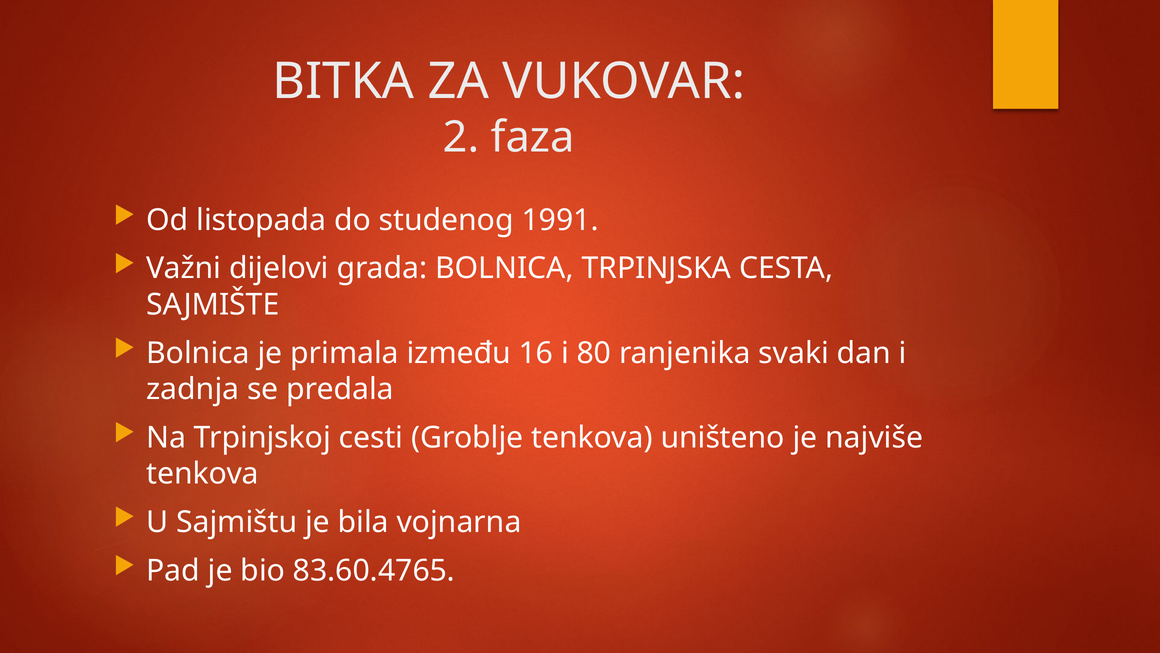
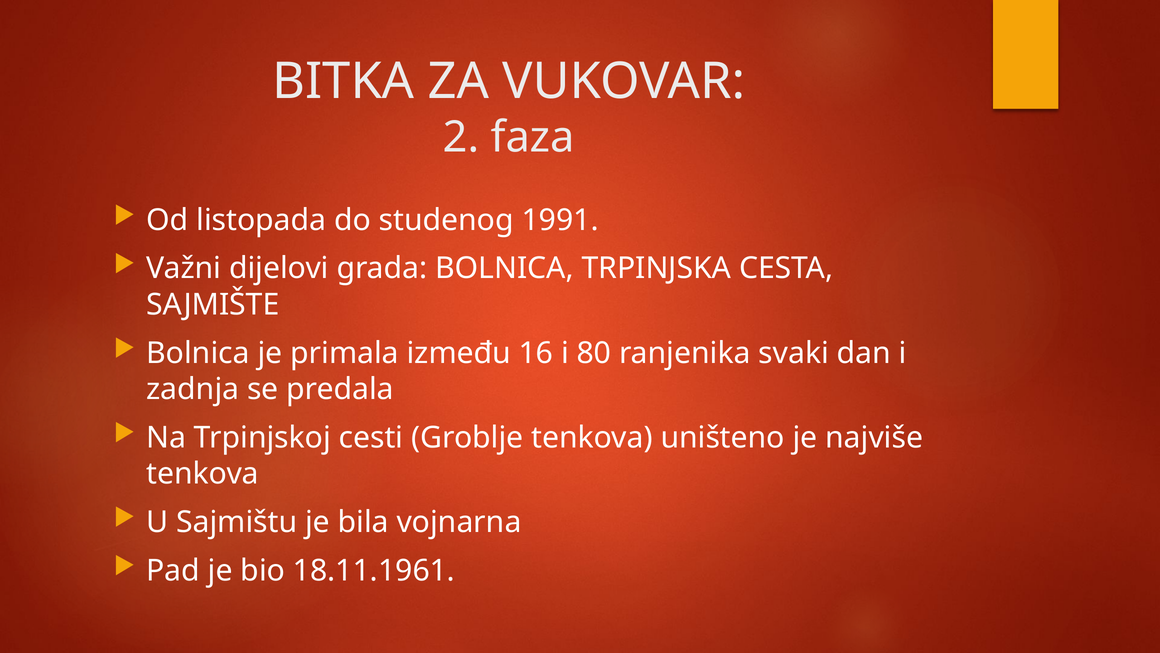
83.60.4765: 83.60.4765 -> 18.11.1961
